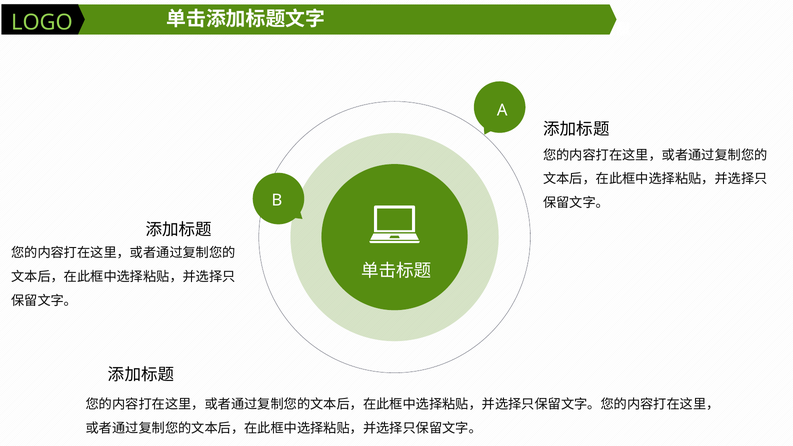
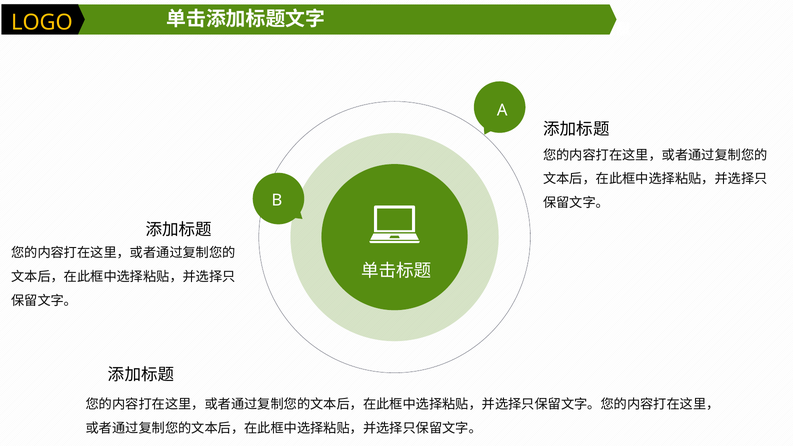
LOGO colour: light green -> yellow
